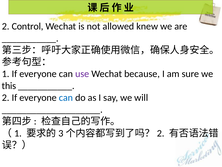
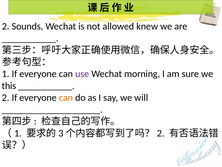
Control: Control -> Sounds
because: because -> morning
can at (66, 97) colour: blue -> orange
